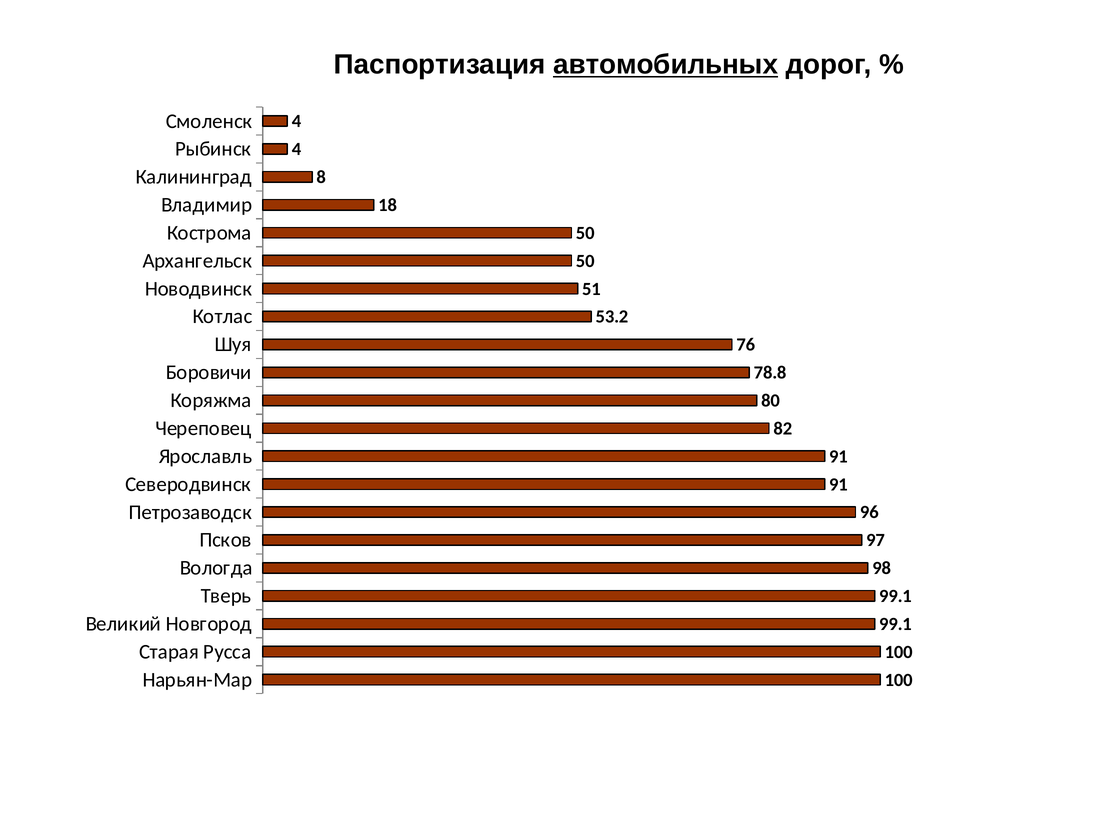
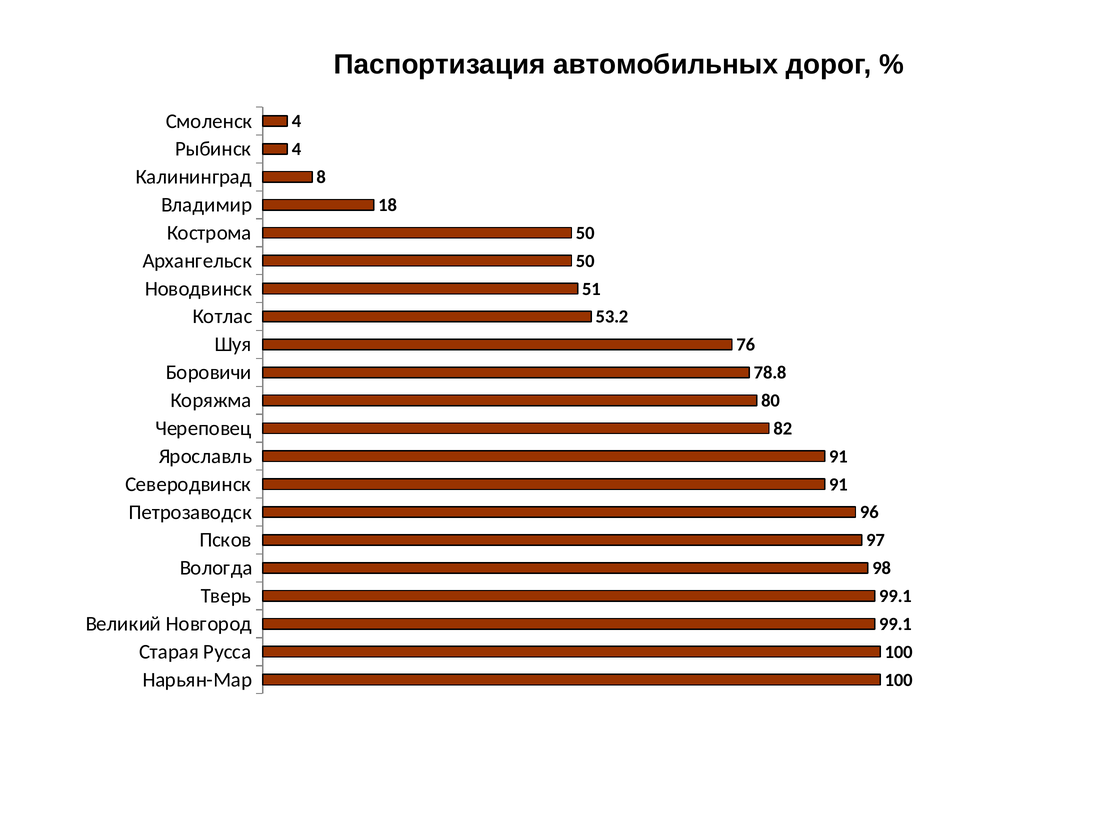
автомобильных underline: present -> none
